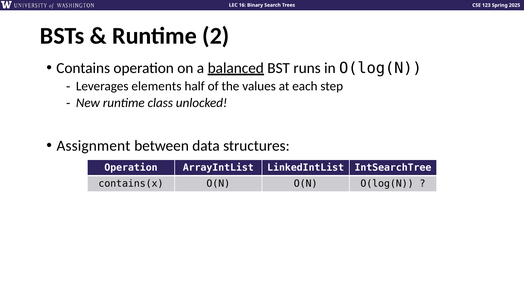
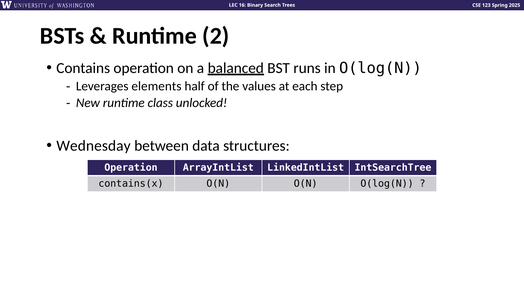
Assignment: Assignment -> Wednesday
